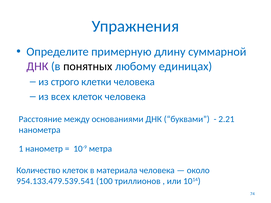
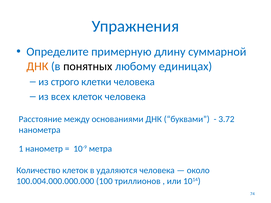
ДНК at (37, 66) colour: purple -> orange
2.21: 2.21 -> 3.72
материала: материала -> удаляются
954.133.479.539.541: 954.133.479.539.541 -> 100.004.000.000.000
